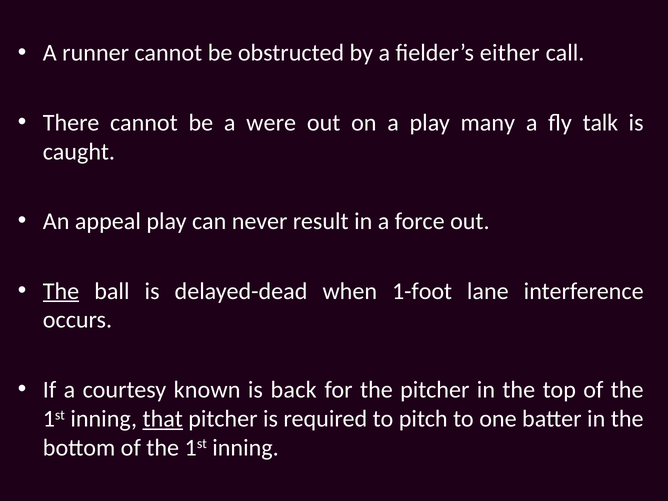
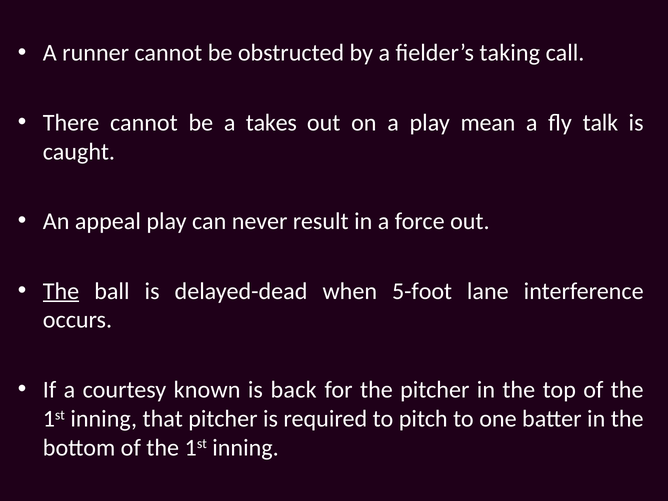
either: either -> taking
were: were -> takes
many: many -> mean
1-foot: 1-foot -> 5-foot
that underline: present -> none
